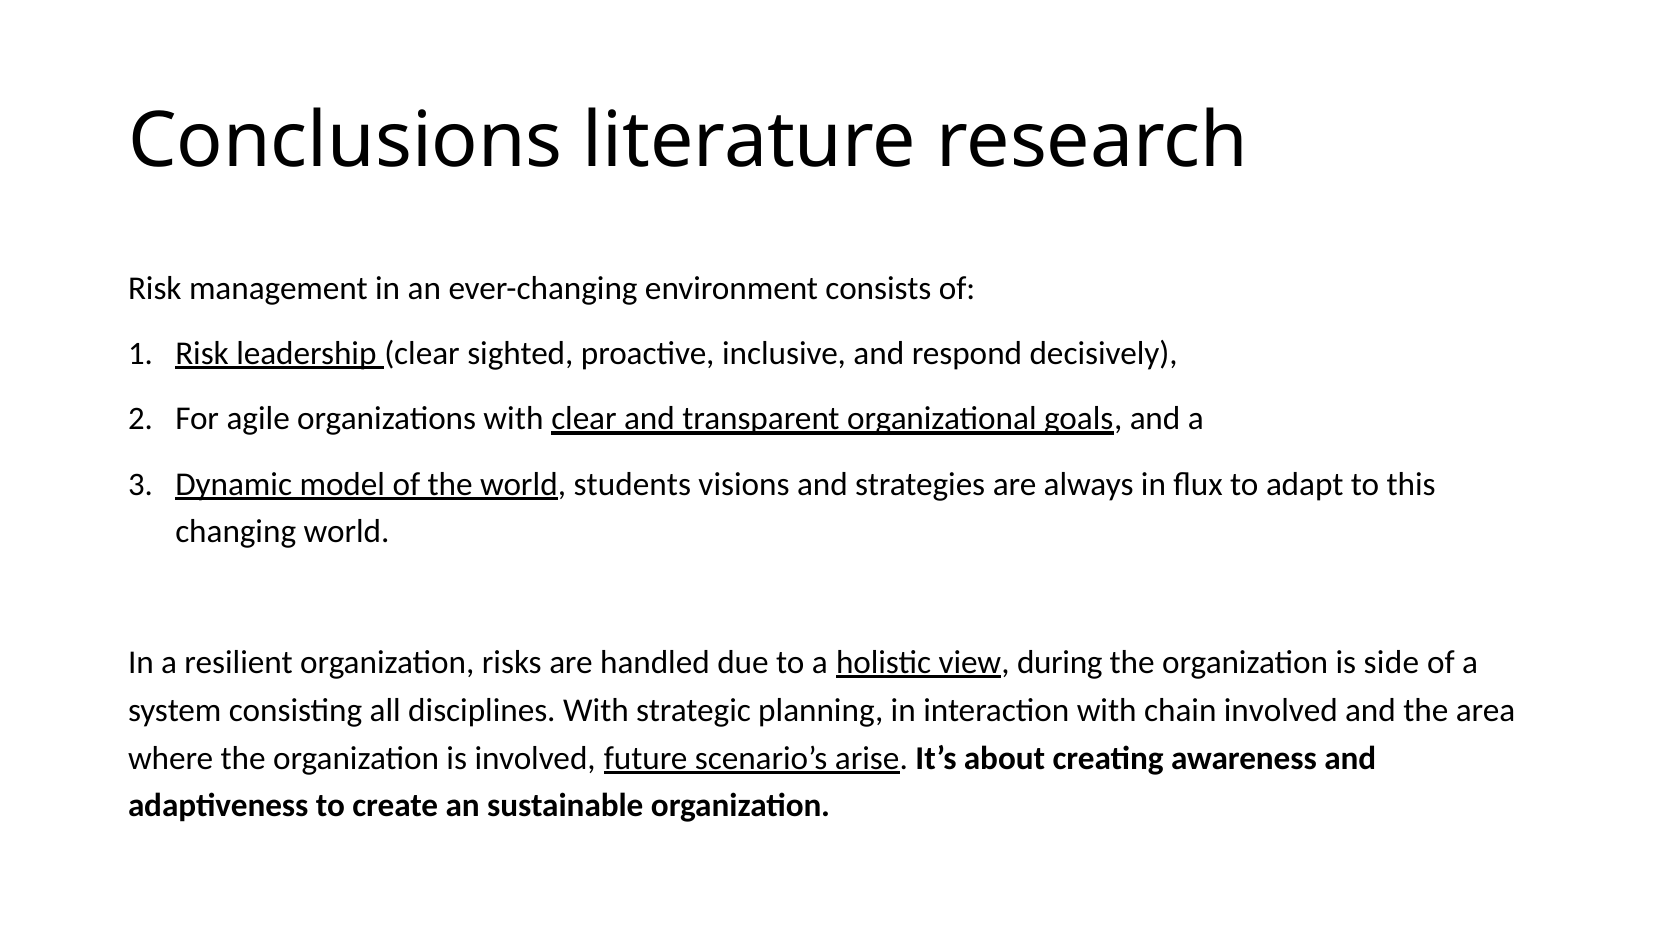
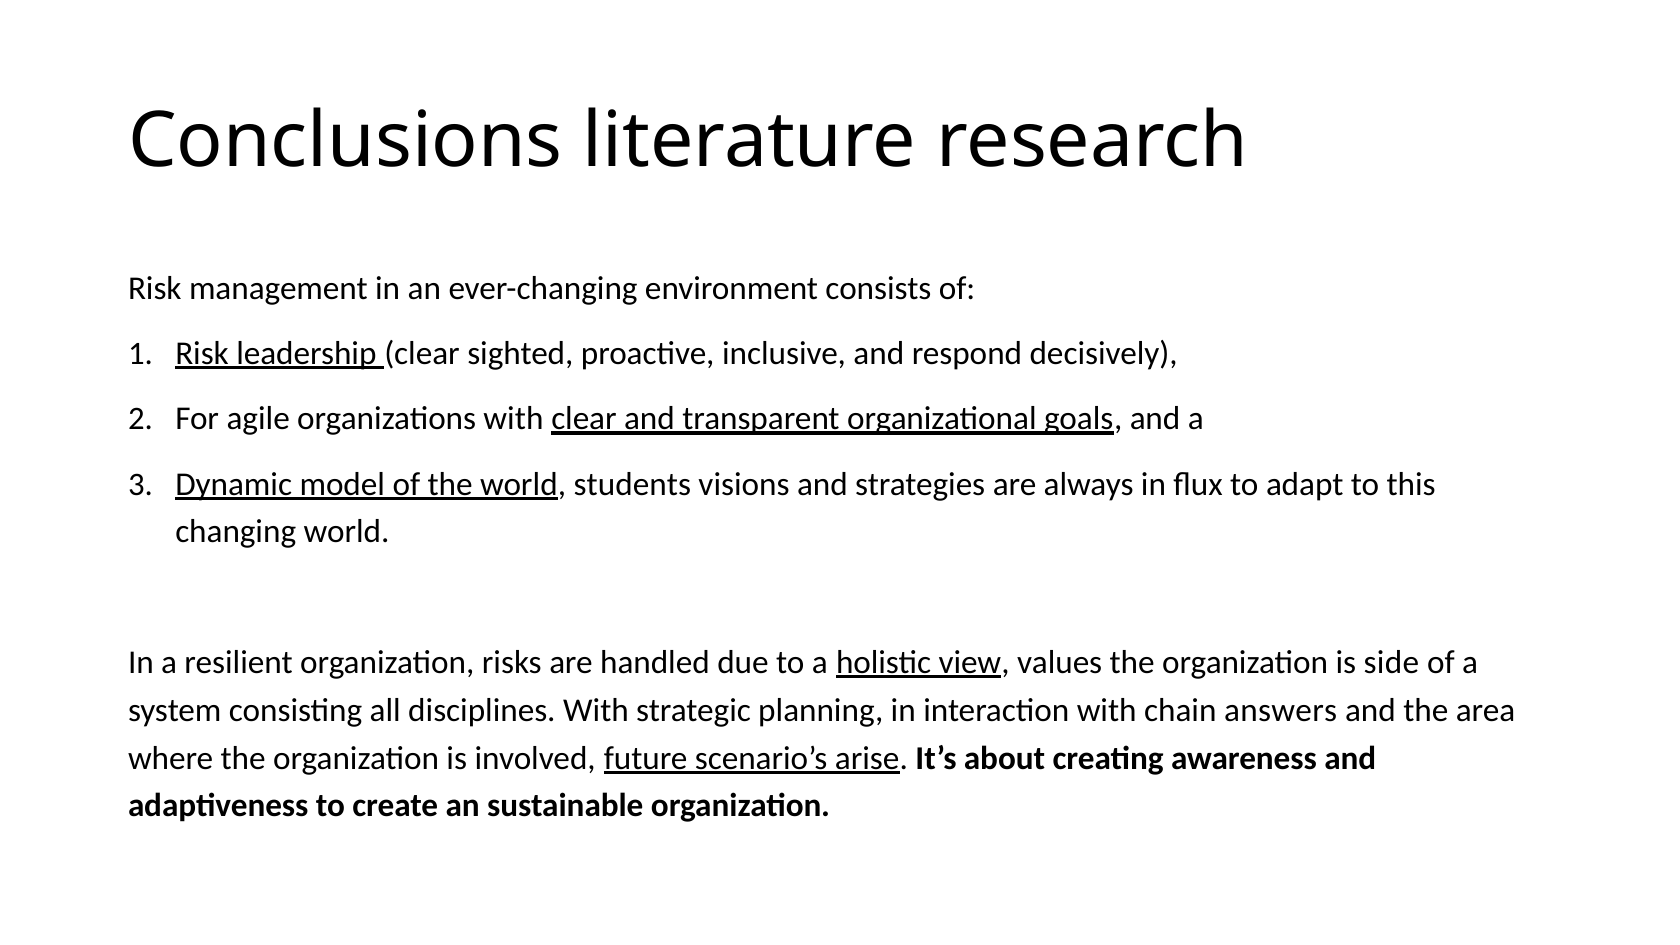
during: during -> values
chain involved: involved -> answers
